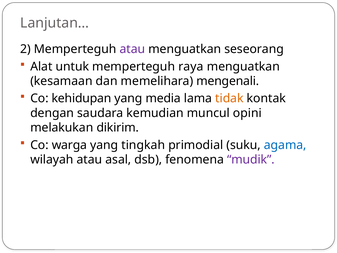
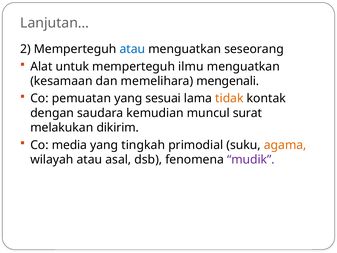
atau at (132, 49) colour: purple -> blue
raya: raya -> ilmu
kehidupan: kehidupan -> pemuatan
media: media -> sesuai
opini: opini -> surat
warga: warga -> media
agama colour: blue -> orange
